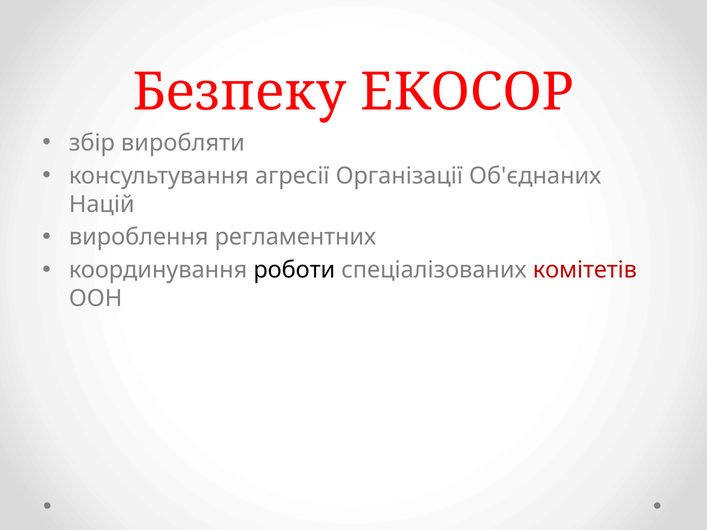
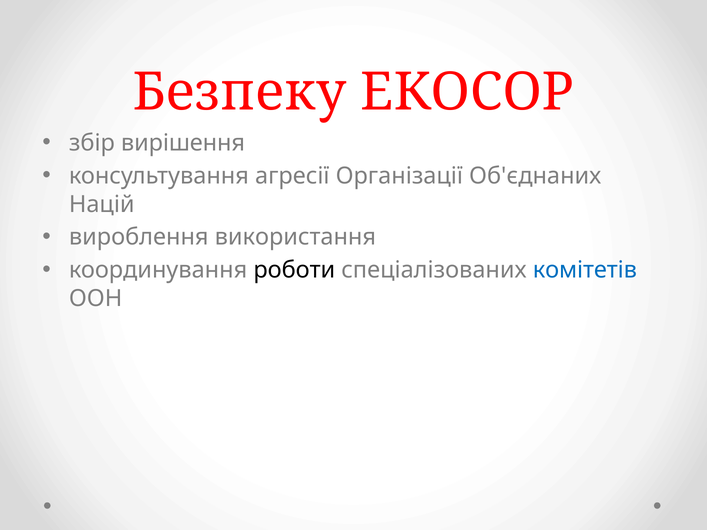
виробляти: виробляти -> вирішення
регламентних: регламентних -> використання
комітетів colour: red -> blue
